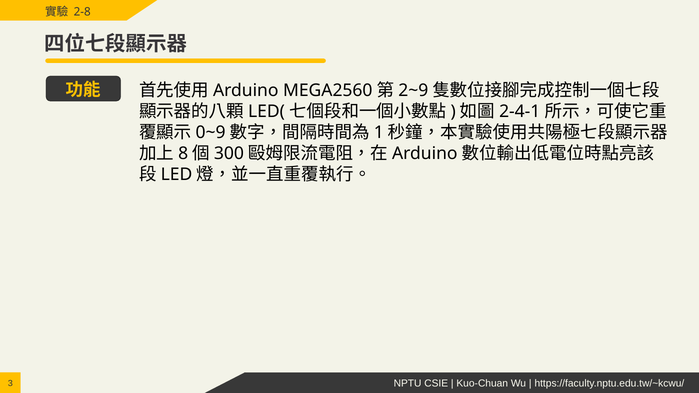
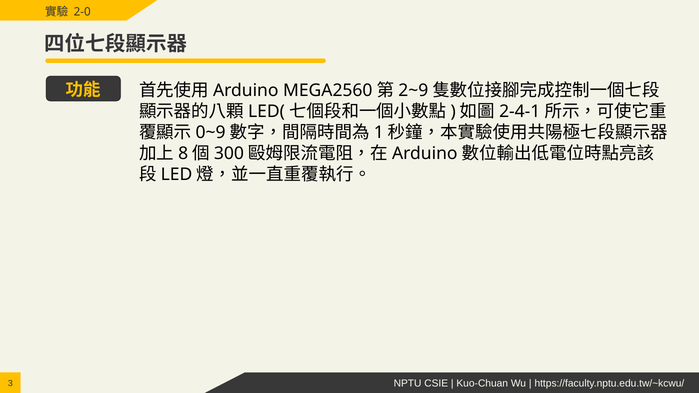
2-8: 2-8 -> 2-0
